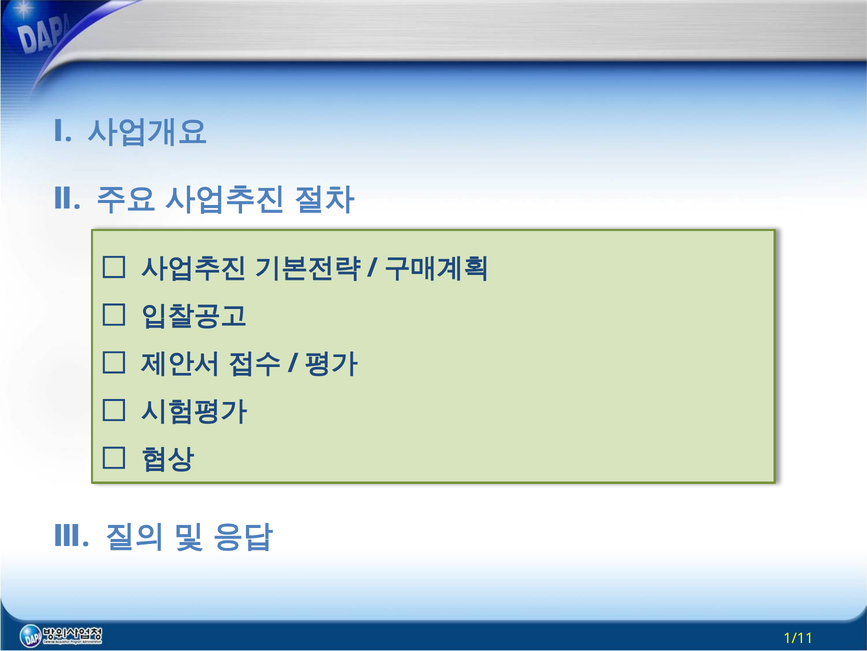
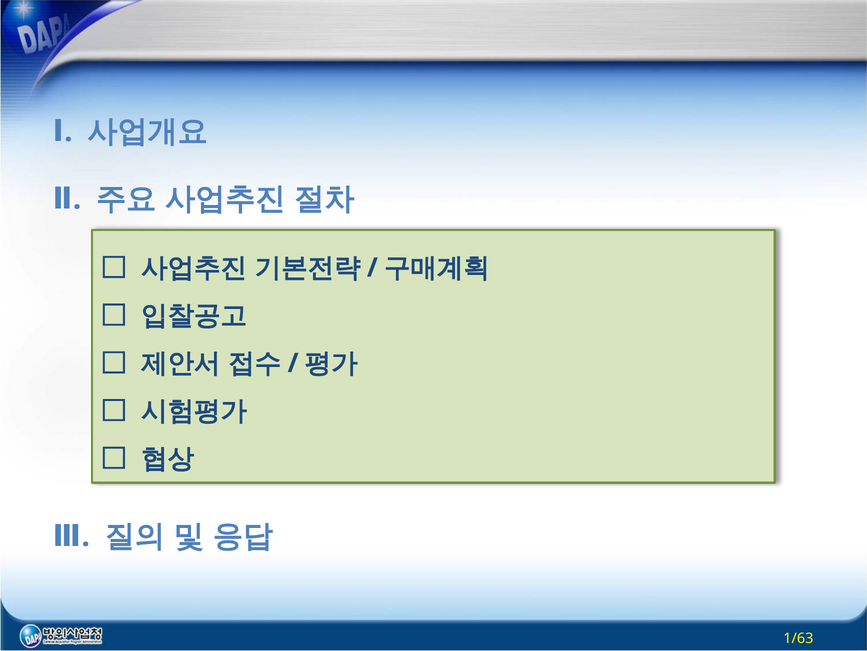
1/11: 1/11 -> 1/63
